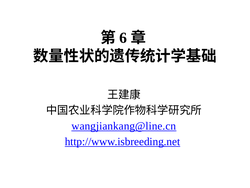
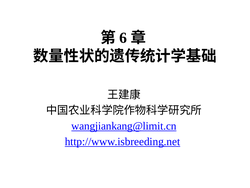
wangjiankang@line.cn: wangjiankang@line.cn -> wangjiankang@limit.cn
